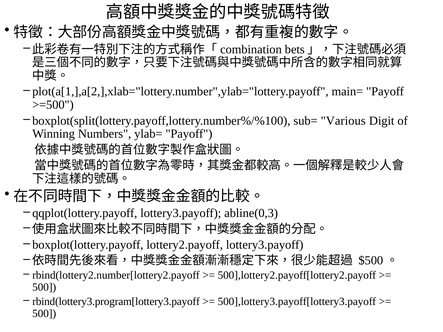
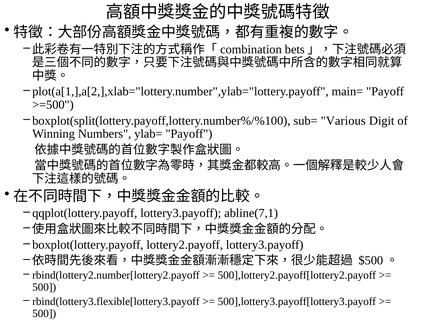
abline(0,3: abline(0,3 -> abline(7,1
rbind(lottery3.program[lottery3.payoff: rbind(lottery3.program[lottery3.payoff -> rbind(lottery3.flexible[lottery3.payoff
